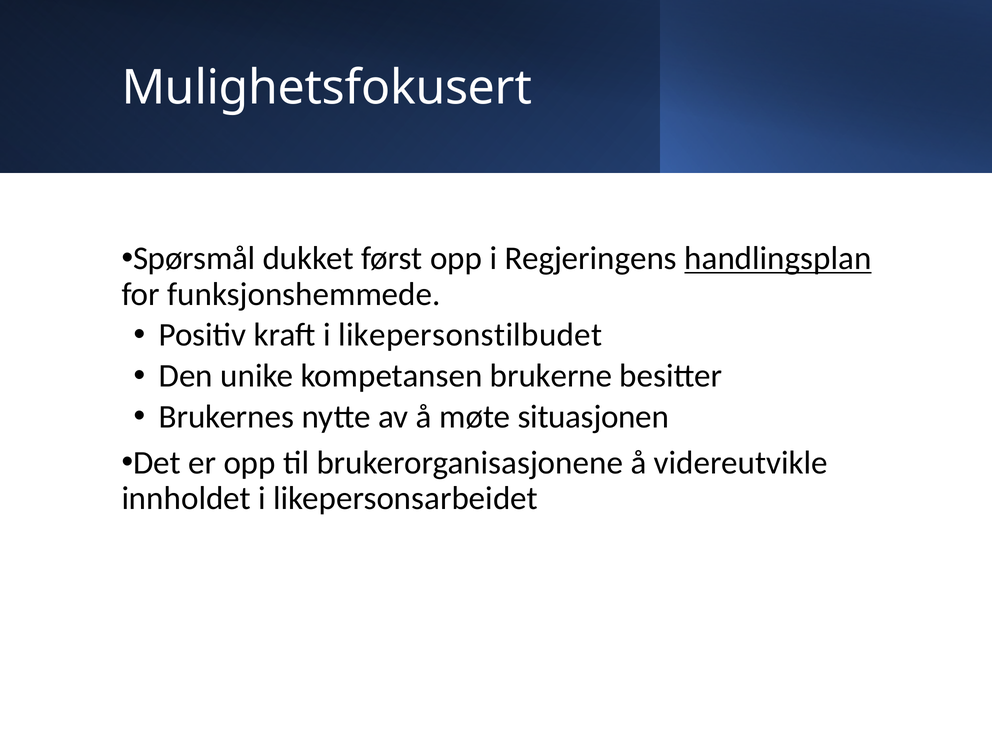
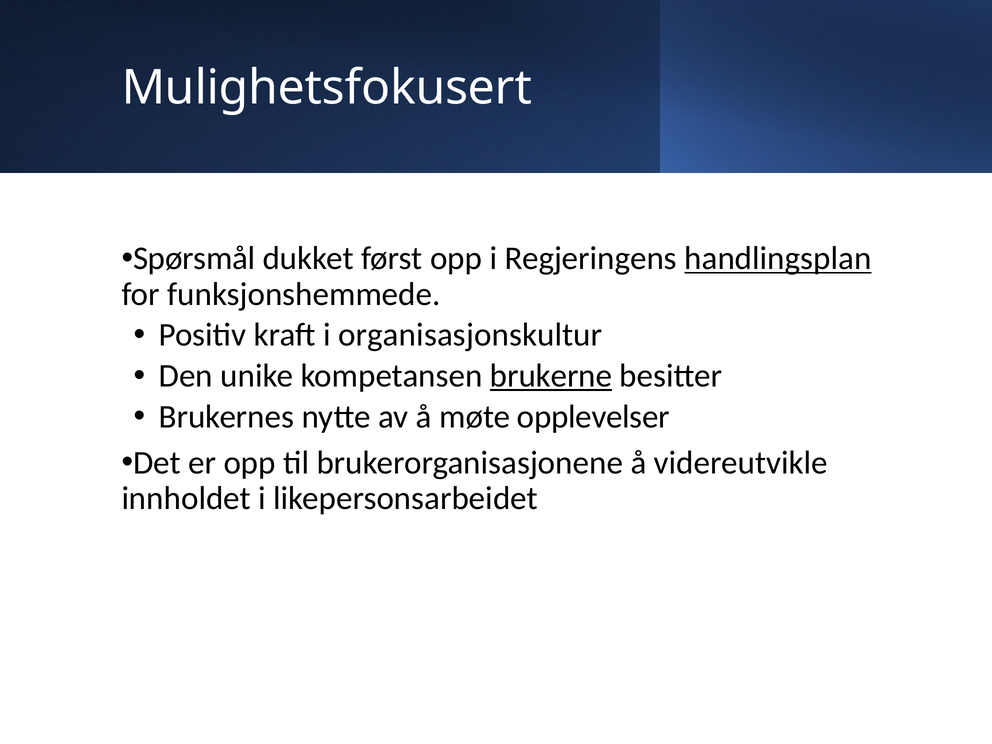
likepersonstilbudet: likepersonstilbudet -> organisasjonskultur
brukerne underline: none -> present
situasjonen: situasjonen -> opplevelser
